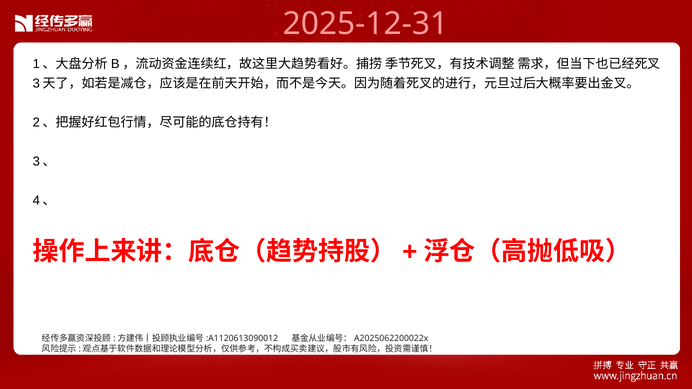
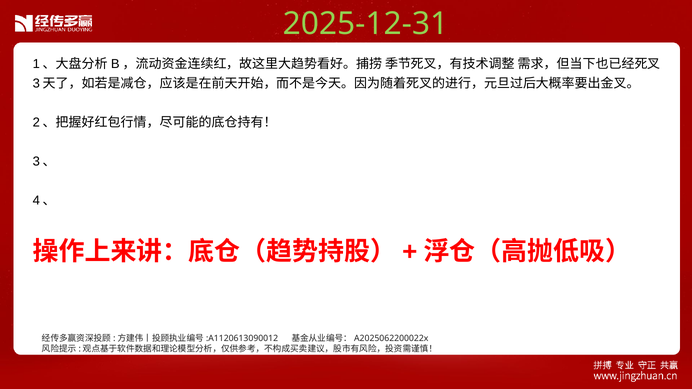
2025-12-31 colour: pink -> light green
